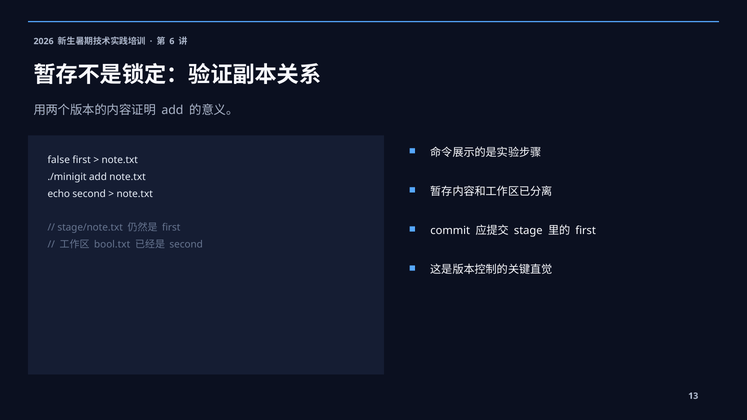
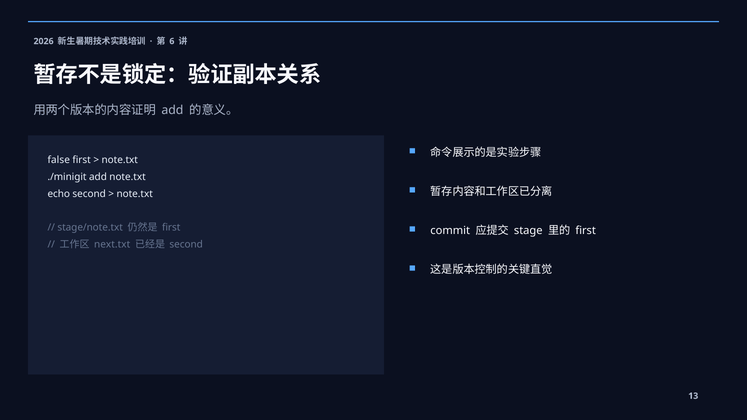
bool.txt: bool.txt -> next.txt
